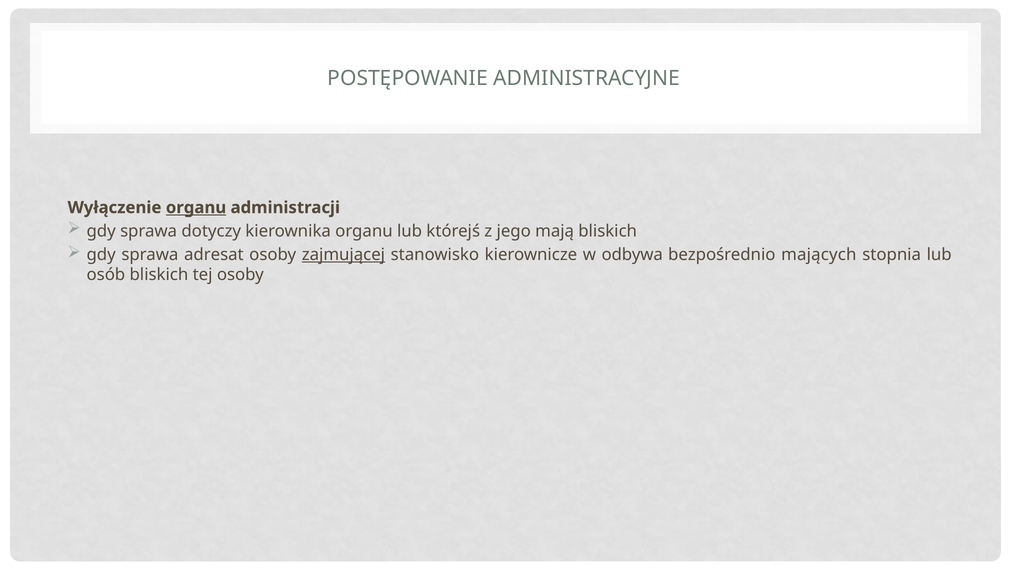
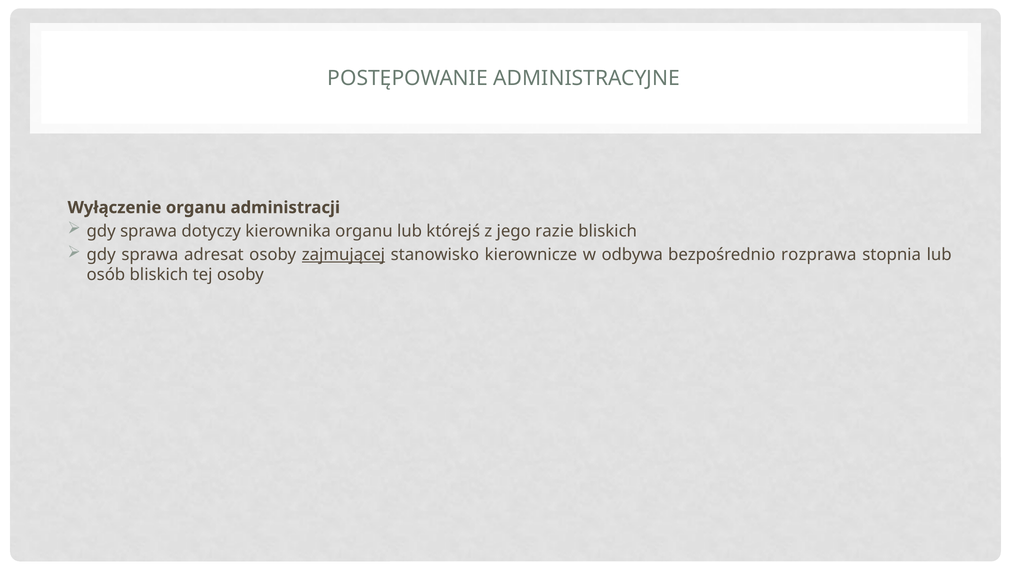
organu at (196, 207) underline: present -> none
mają: mają -> razie
mających: mających -> rozprawa
